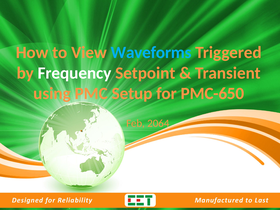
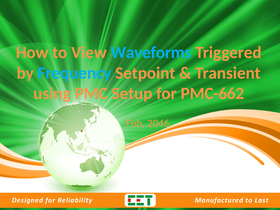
Frequency colour: white -> light blue
PMC-650: PMC-650 -> PMC-662
2064: 2064 -> 2046
